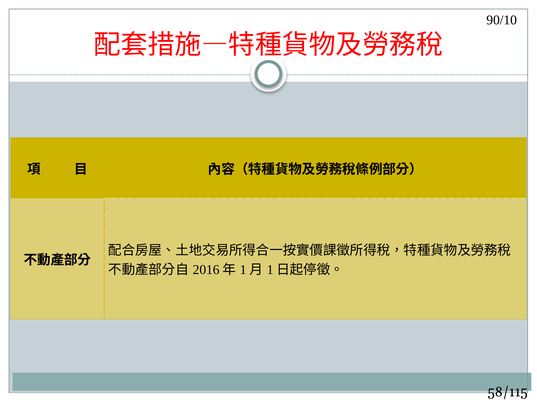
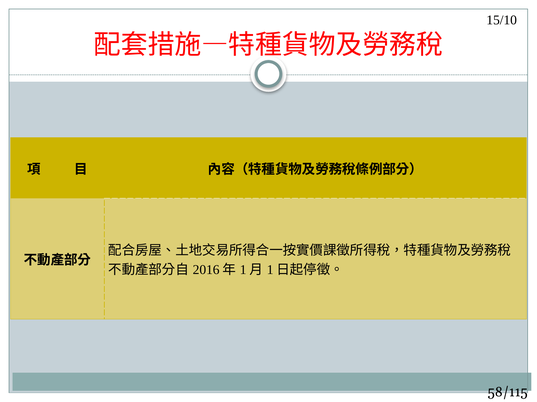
90/10: 90/10 -> 15/10
